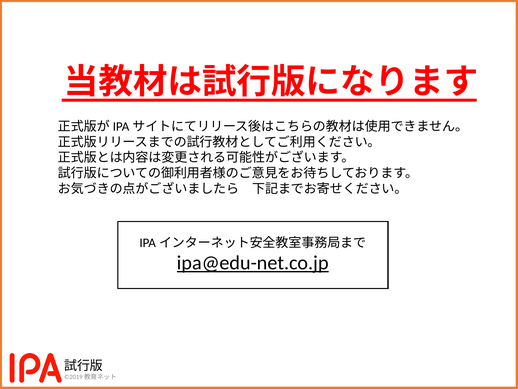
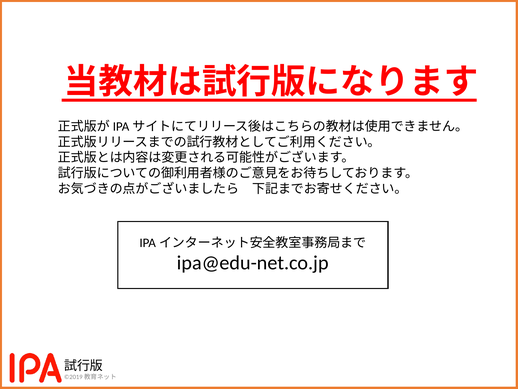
ipa@edu-net.co.jp underline: present -> none
